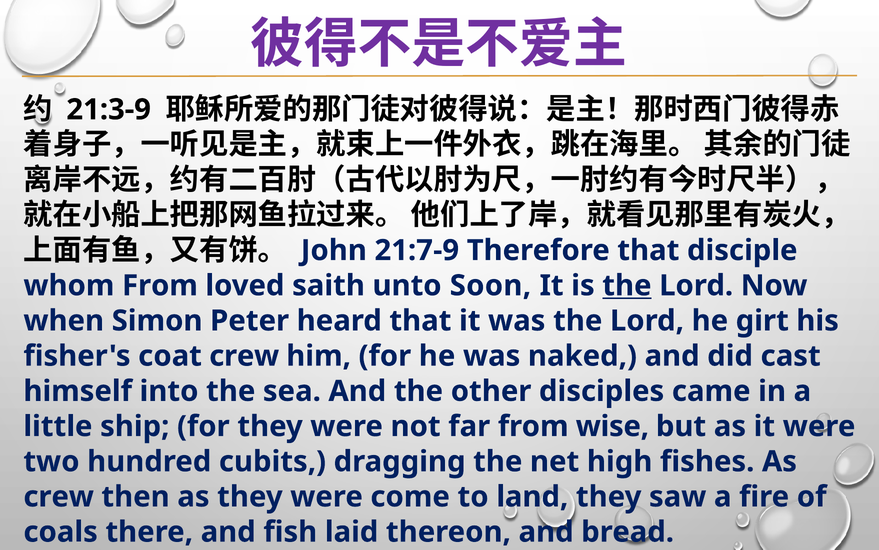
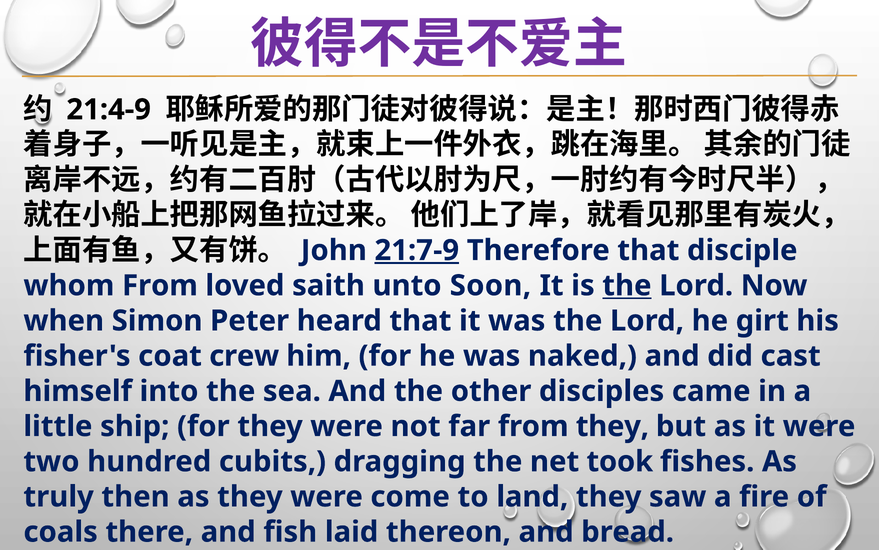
21:3-9: 21:3-9 -> 21:4-9
21:7-9 underline: none -> present
from wise: wise -> they
high: high -> took
crew at (59, 496): crew -> truly
